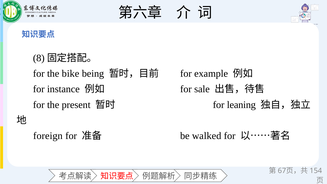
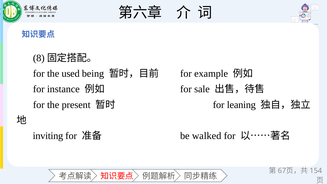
bike: bike -> used
foreign: foreign -> inviting
